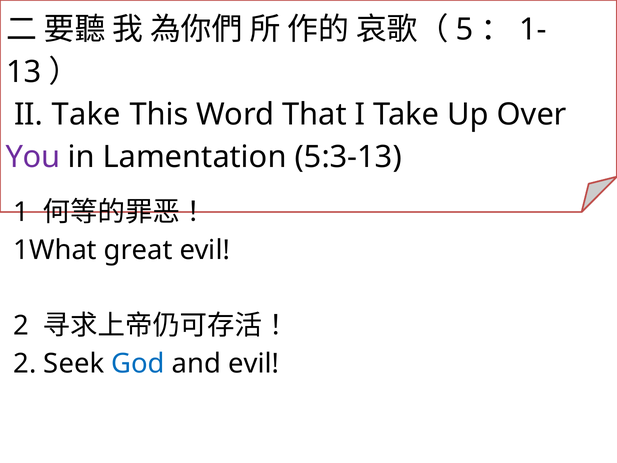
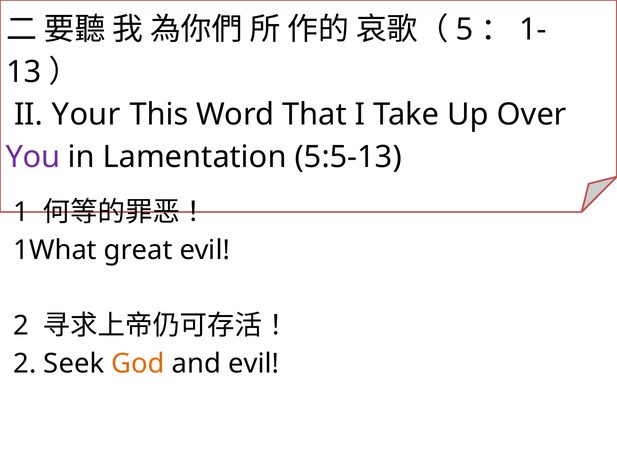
II Take: Take -> Your
5:3-13: 5:3-13 -> 5:5-13
God colour: blue -> orange
